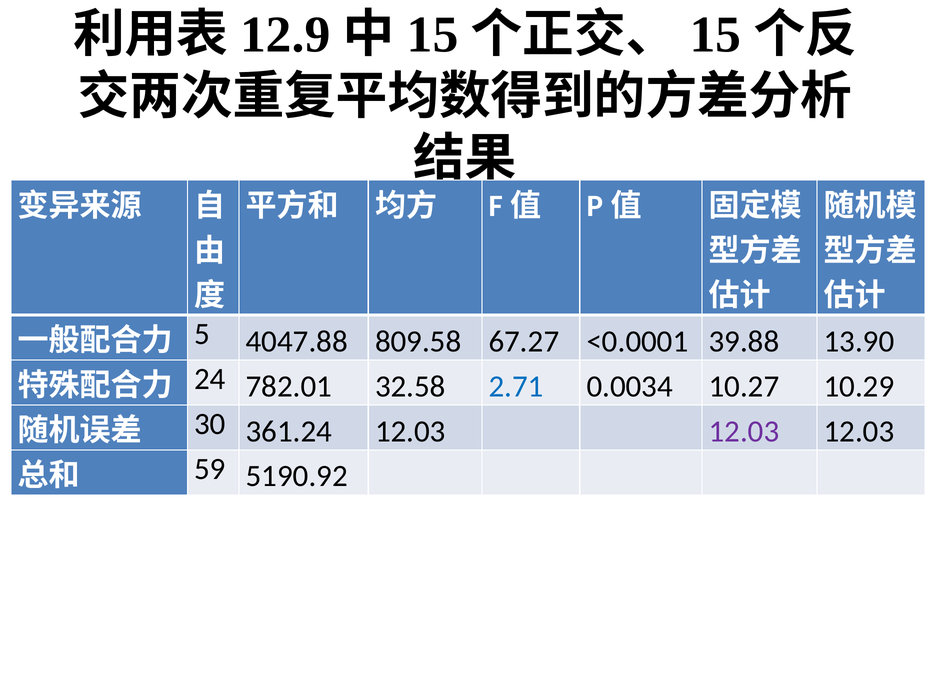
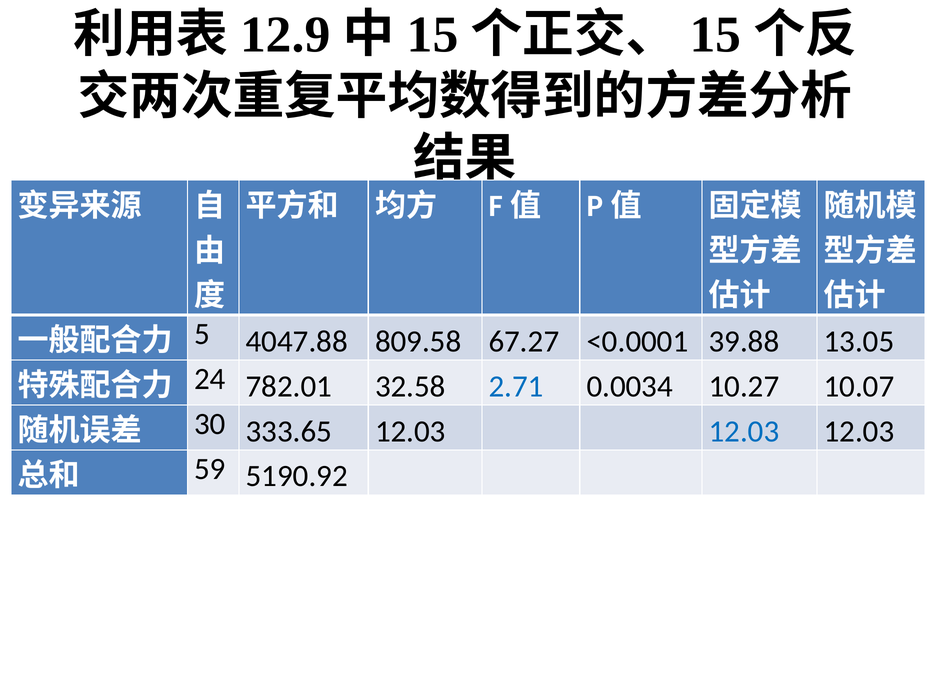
13.90: 13.90 -> 13.05
10.29: 10.29 -> 10.07
361.24: 361.24 -> 333.65
12.03 at (744, 432) colour: purple -> blue
